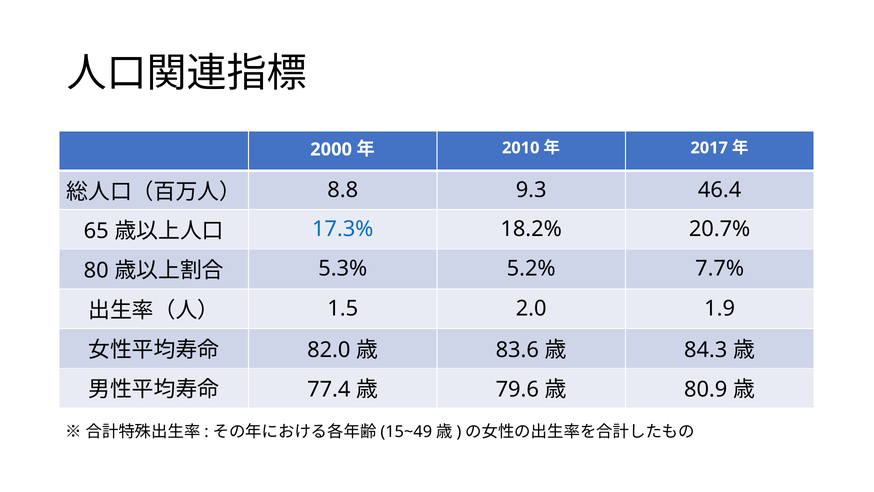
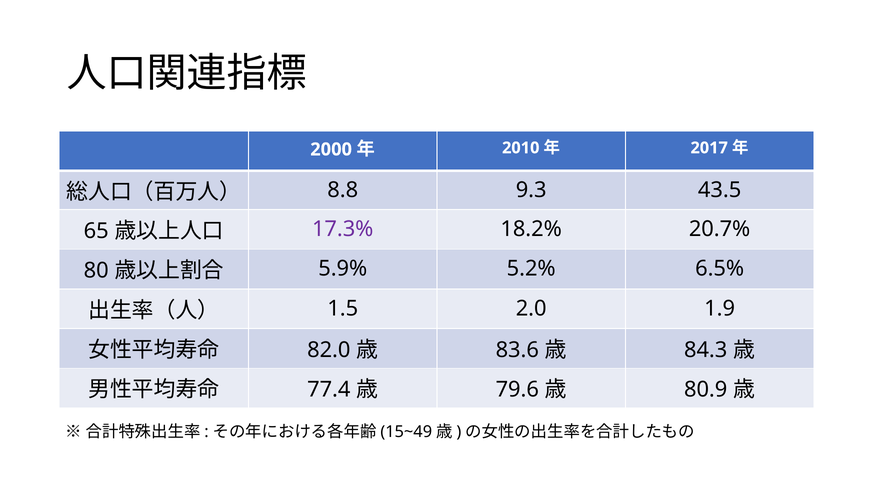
46.4: 46.4 -> 43.5
17.3% colour: blue -> purple
5.3%: 5.3% -> 5.9%
7.7%: 7.7% -> 6.5%
